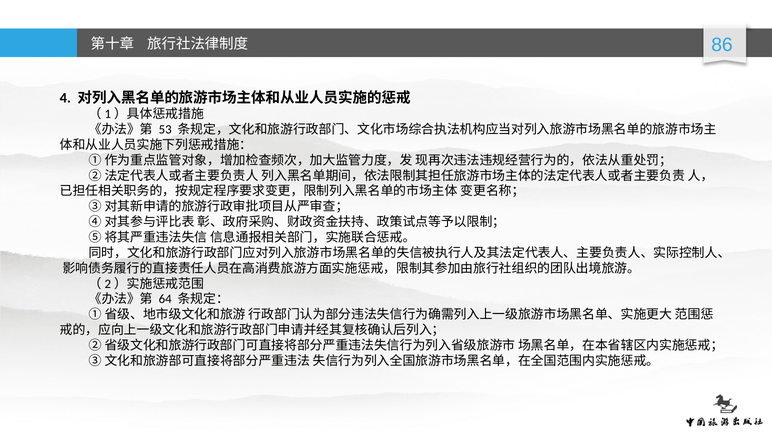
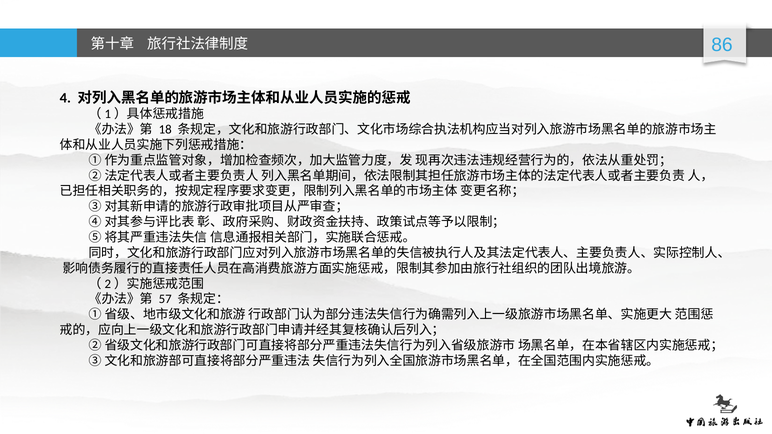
53: 53 -> 18
64: 64 -> 57
